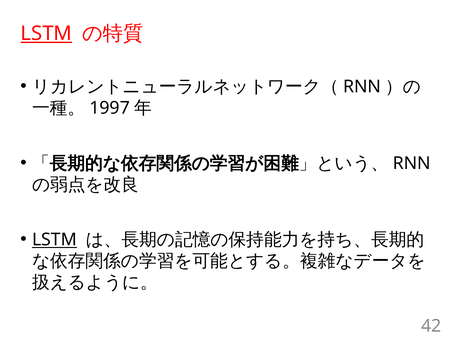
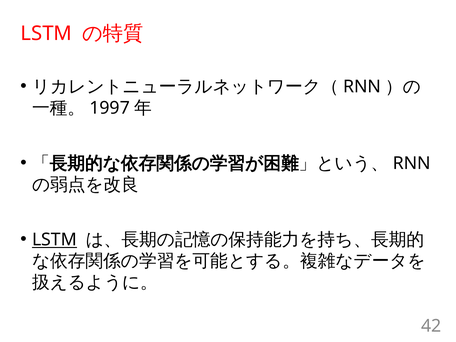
LSTM at (46, 34) underline: present -> none
